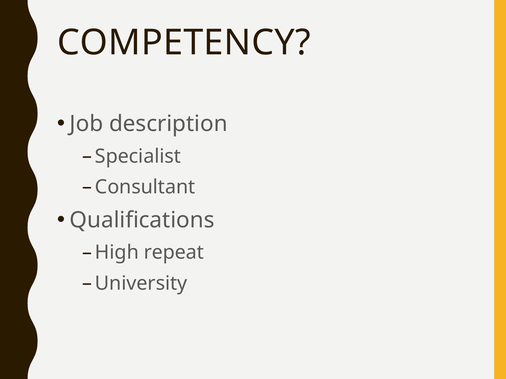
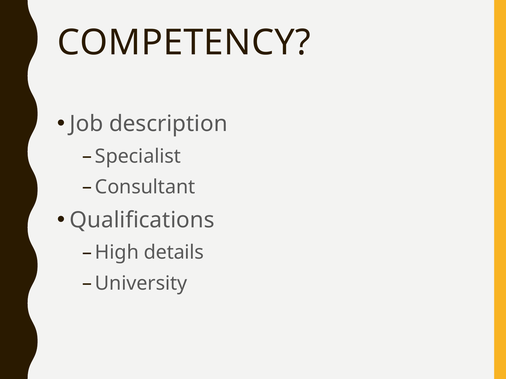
repeat: repeat -> details
